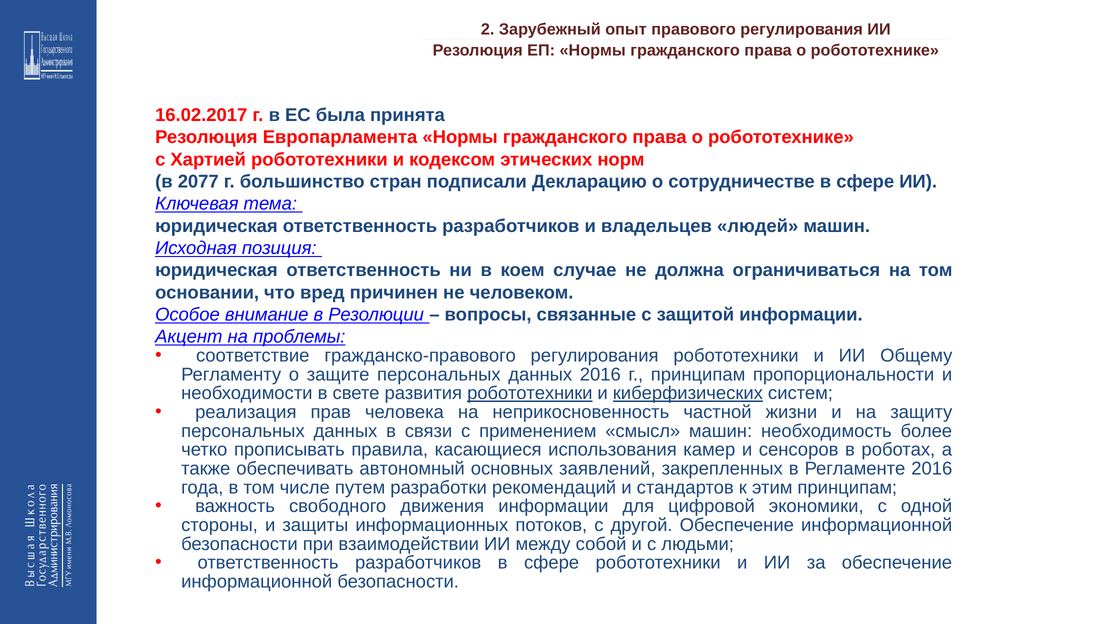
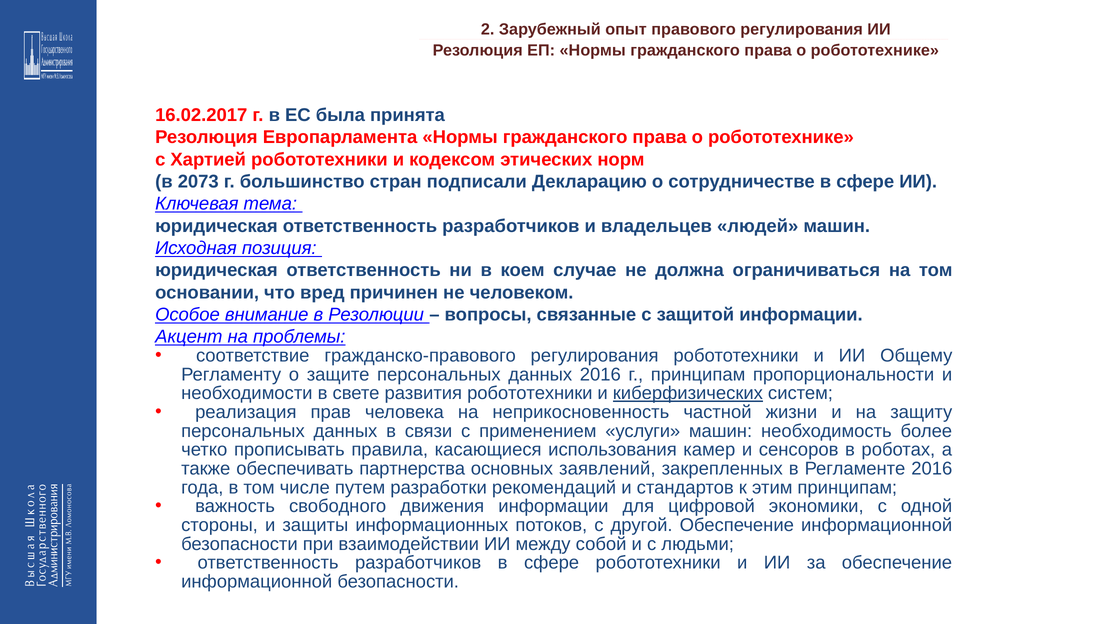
2077: 2077 -> 2073
робототехники at (530, 394) underline: present -> none
смысл: смысл -> услуги
автономный: автономный -> партнерства
